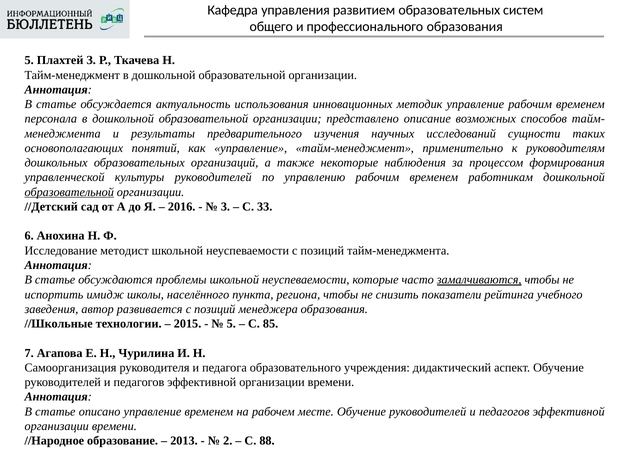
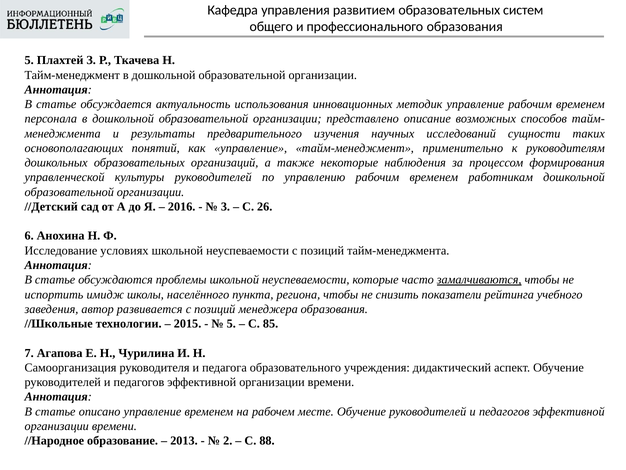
образовательной at (69, 192) underline: present -> none
33: 33 -> 26
методист: методист -> условиях
